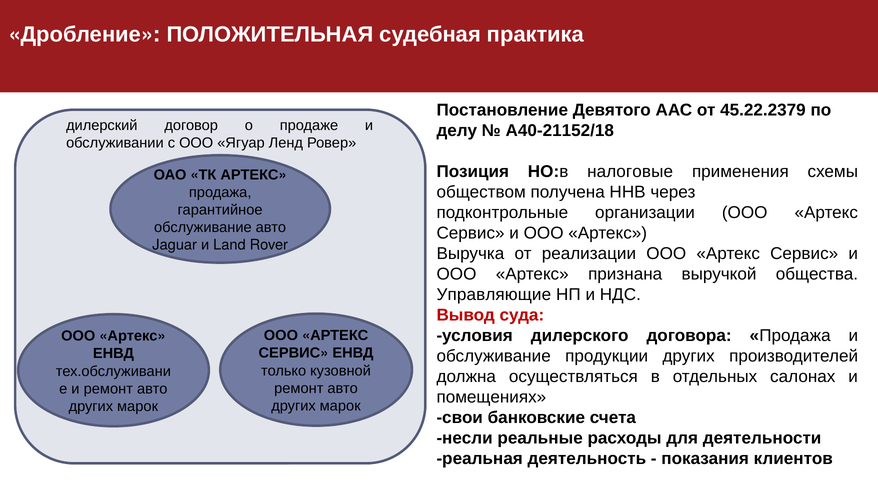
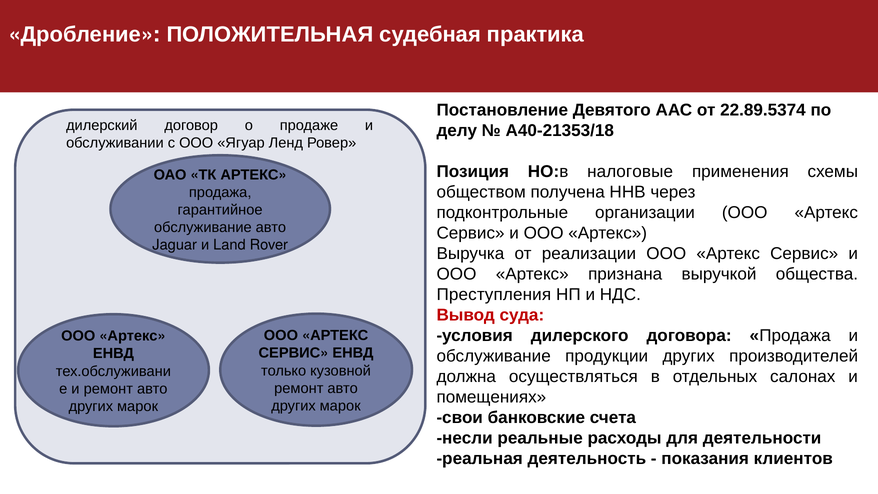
45.22.2379: 45.22.2379 -> 22.89.5374
А40-21152/18: А40-21152/18 -> А40-21353/18
Управляющие: Управляющие -> Преступления
